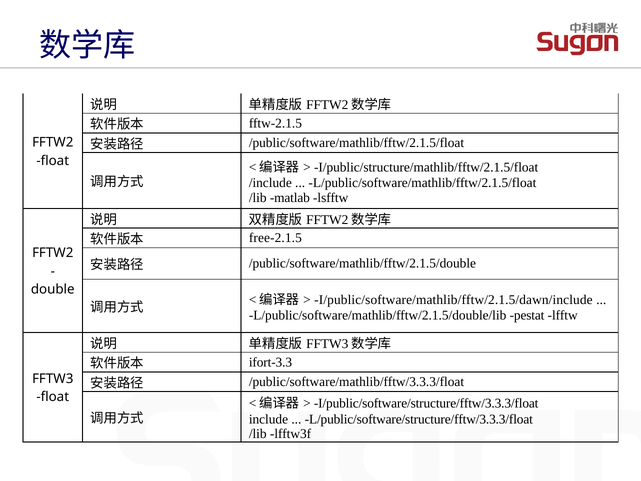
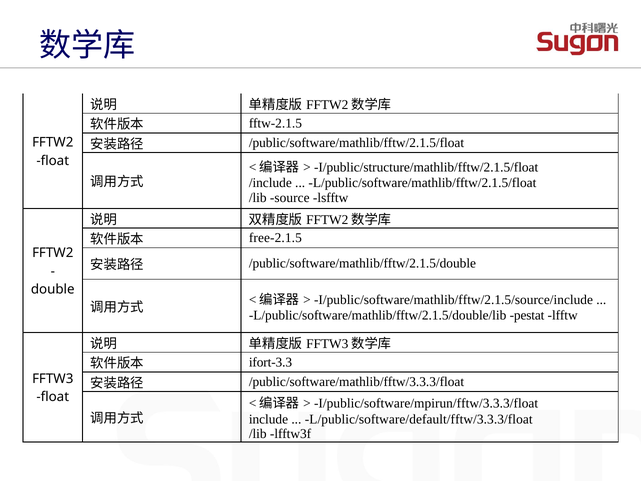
matlab: matlab -> source
I/public/software/mathlib/fftw/2.1.5/dawn/include: I/public/software/mathlib/fftw/2.1.5/dawn/include -> I/public/software/mathlib/fftw/2.1.5/source/include
I/public/software/structure/fftw/3.3.3/float: I/public/software/structure/fftw/3.3.3/float -> I/public/software/mpirun/fftw/3.3.3/float
L/public/software/structure/fftw/3.3.3/float: L/public/software/structure/fftw/3.3.3/float -> L/public/software/default/fftw/3.3.3/float
